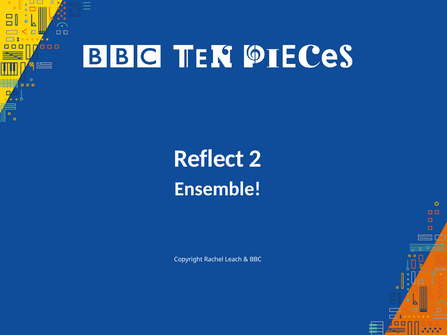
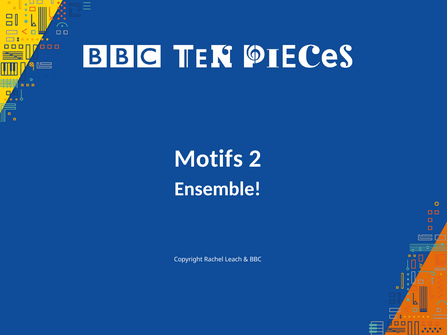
Reflect: Reflect -> Motifs
